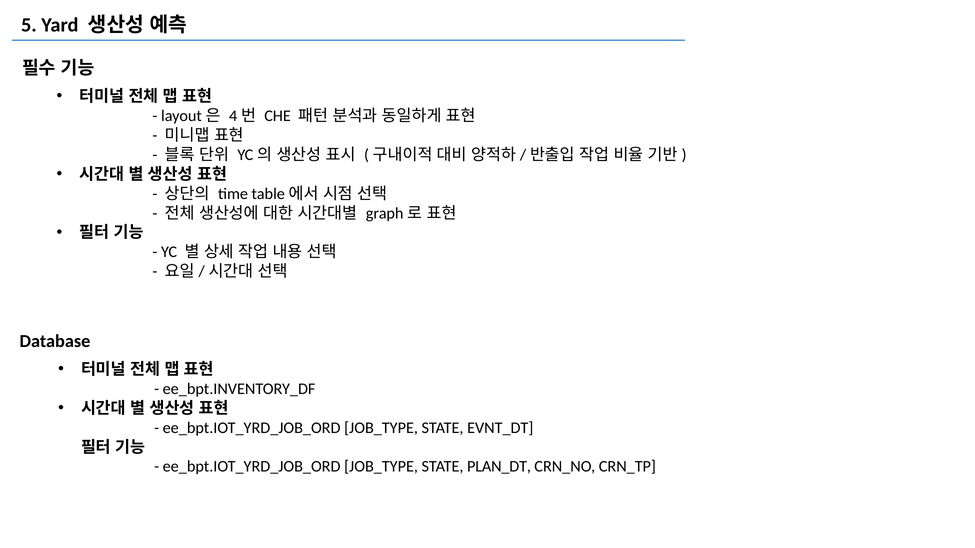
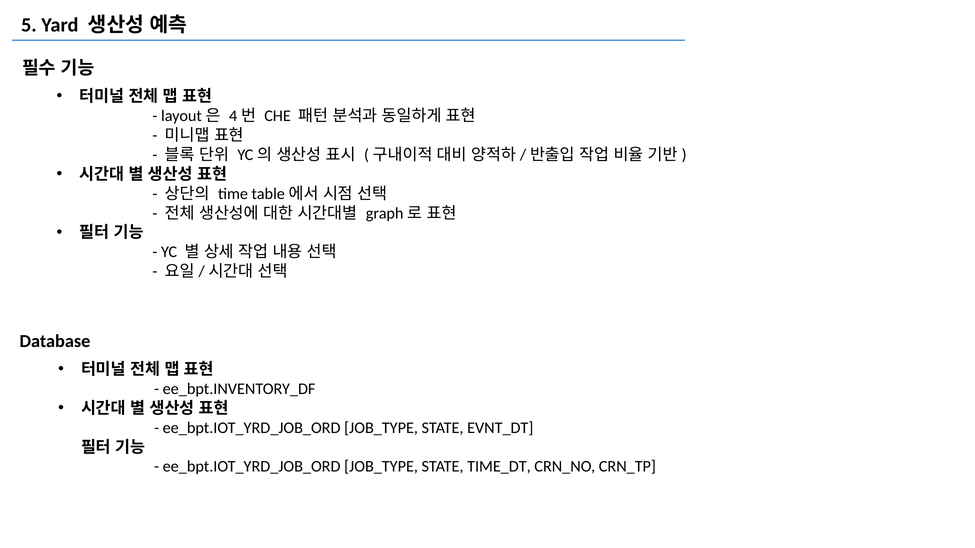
PLAN_DT: PLAN_DT -> TIME_DT
